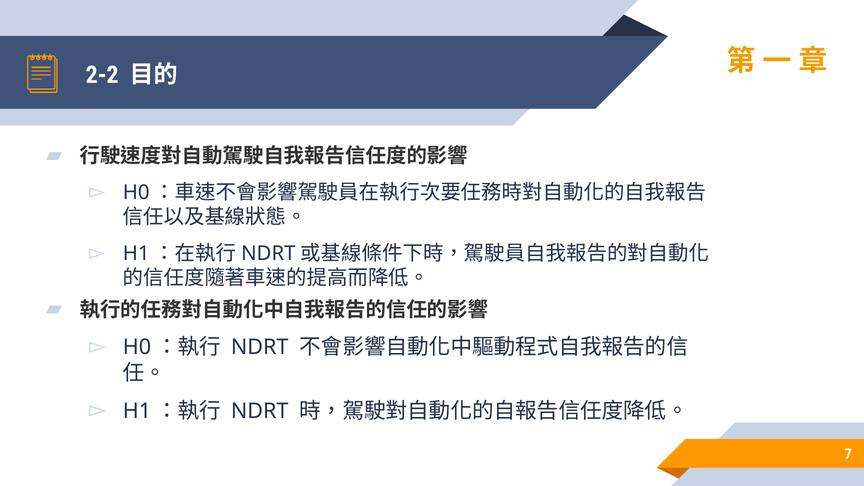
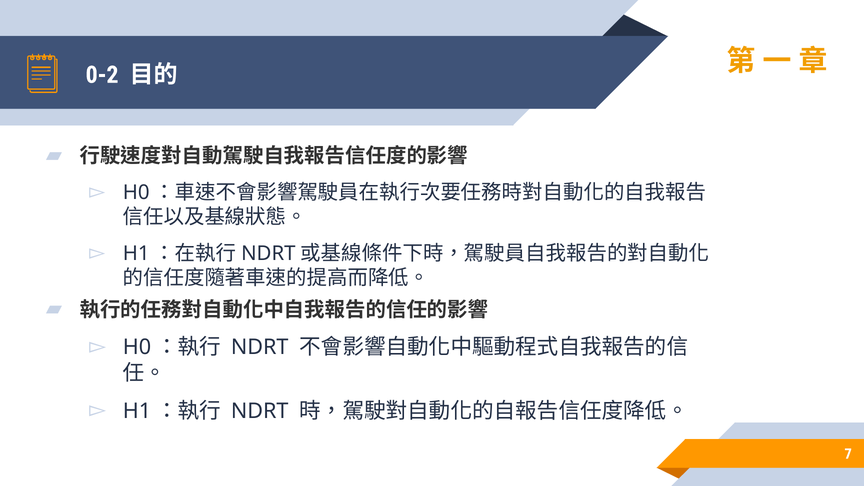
2-2: 2-2 -> 0-2
